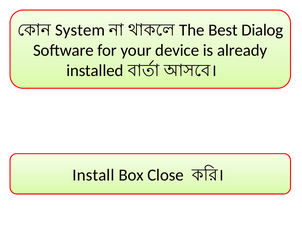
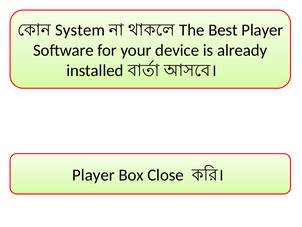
Best Dialog: Dialog -> Player
Install at (93, 175): Install -> Player
